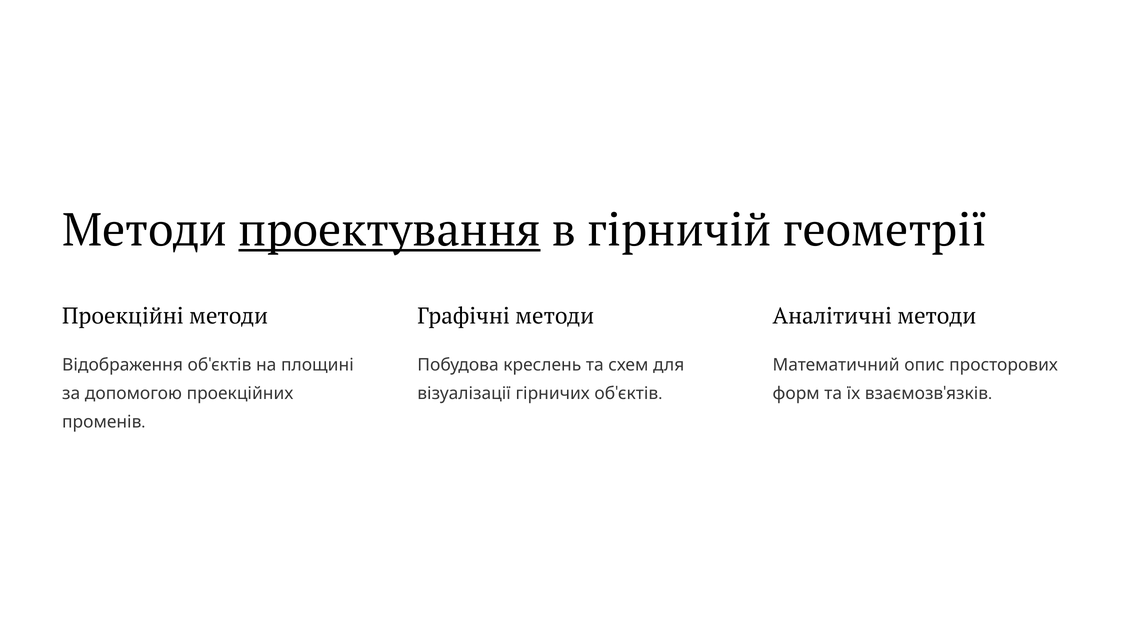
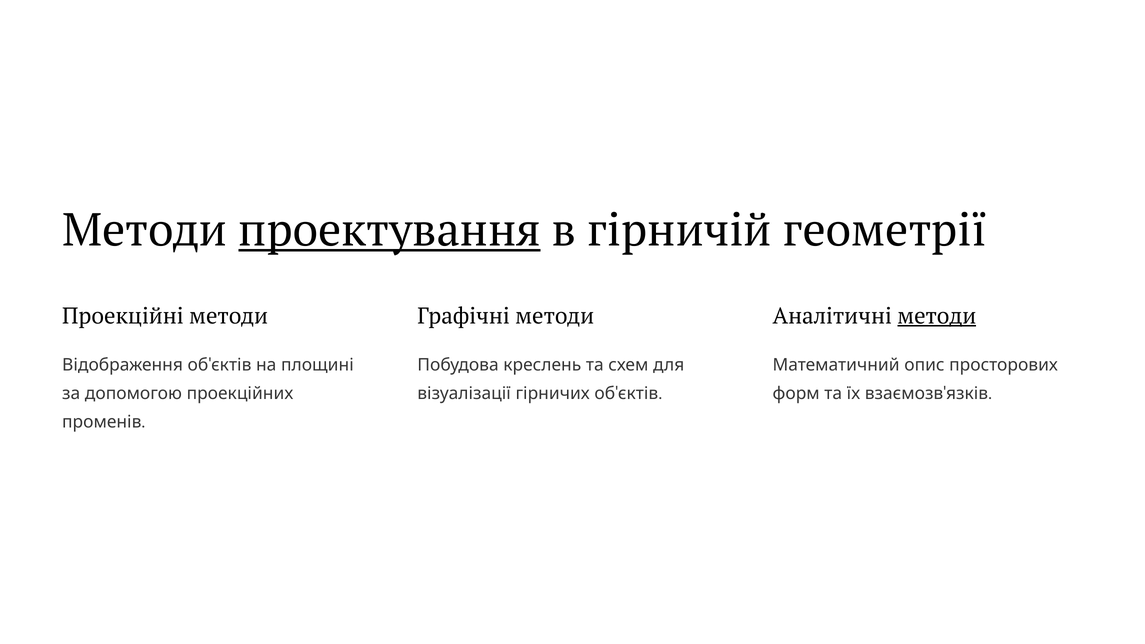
методи at (937, 316) underline: none -> present
